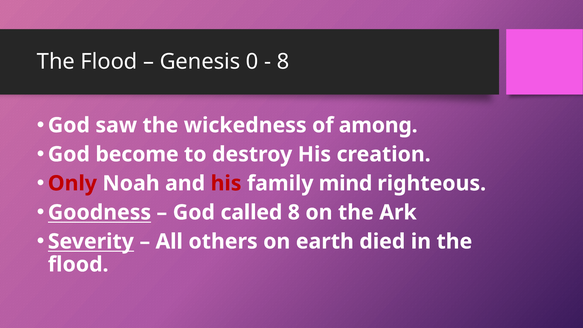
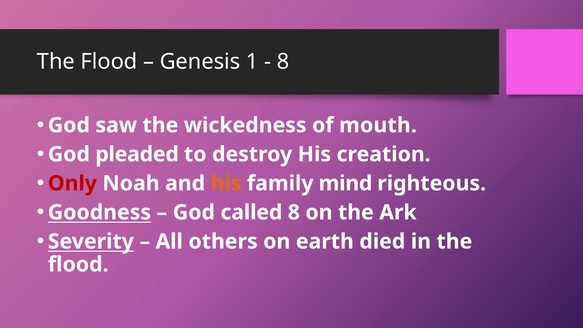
0: 0 -> 1
among: among -> mouth
become: become -> pleaded
his at (226, 183) colour: red -> orange
